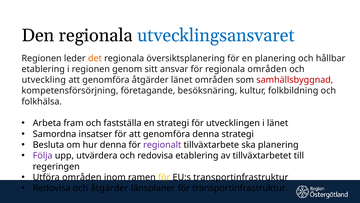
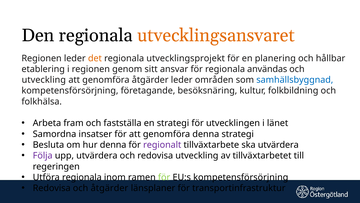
utvecklingsansvaret colour: blue -> orange
översiktsplanering: översiktsplanering -> utvecklingsprojekt
regionala områden: områden -> användas
åtgärder länet: länet -> leder
samhällsbyggnad colour: red -> blue
ska planering: planering -> utvärdera
redovisa etablering: etablering -> utveckling
Utföra områden: områden -> regionala
för at (164, 177) colour: yellow -> light green
EU:s transportinfrastruktur: transportinfrastruktur -> kompetensförsörjning
